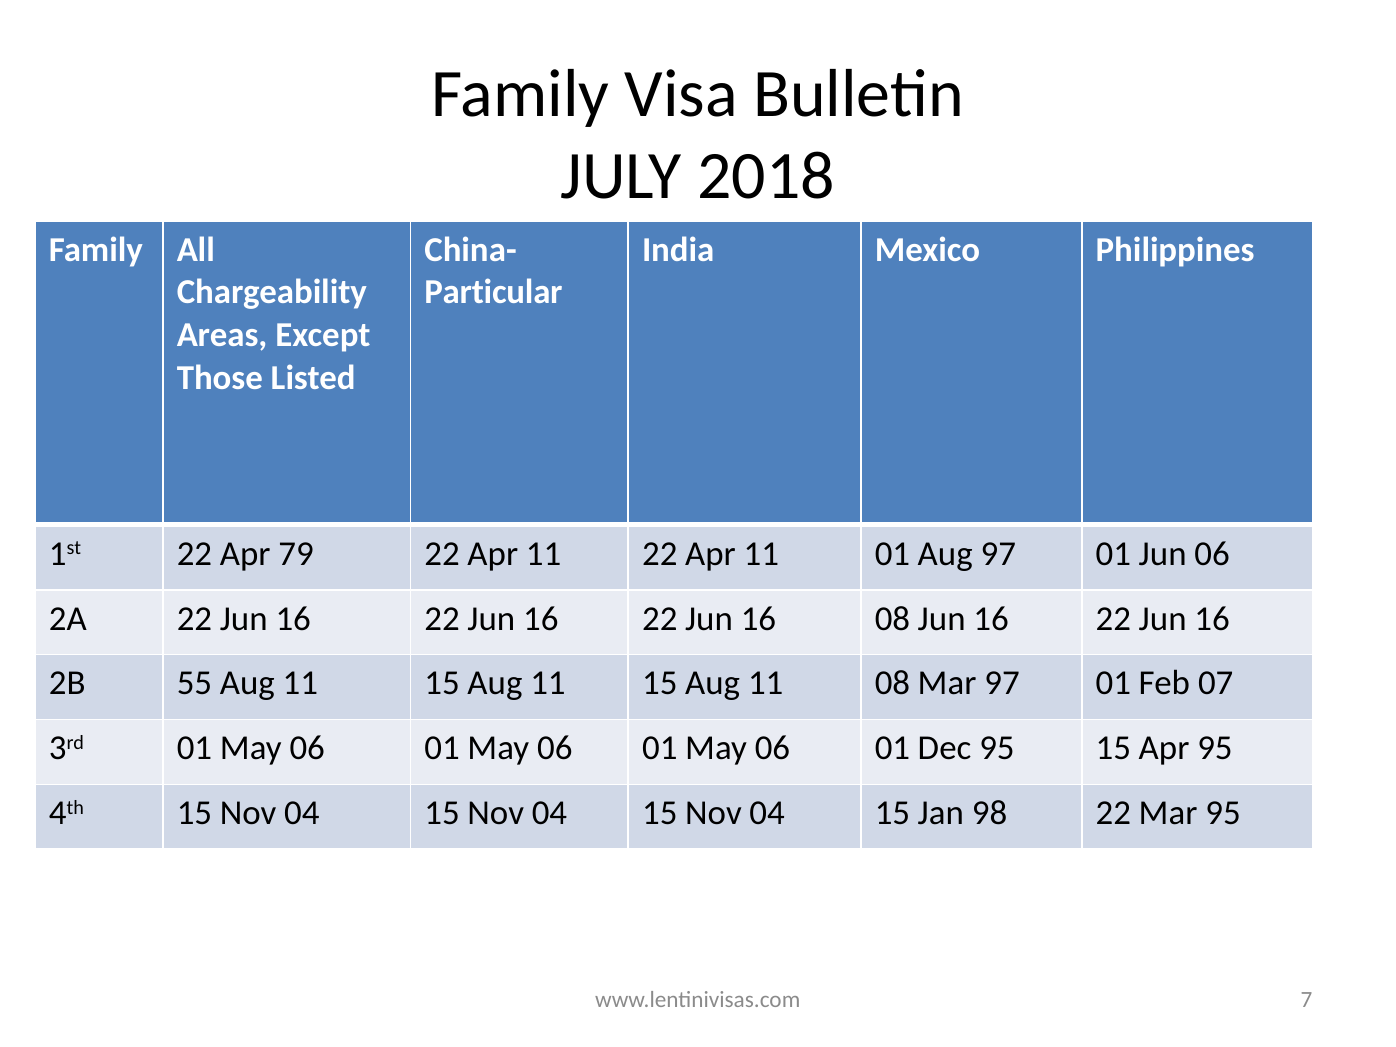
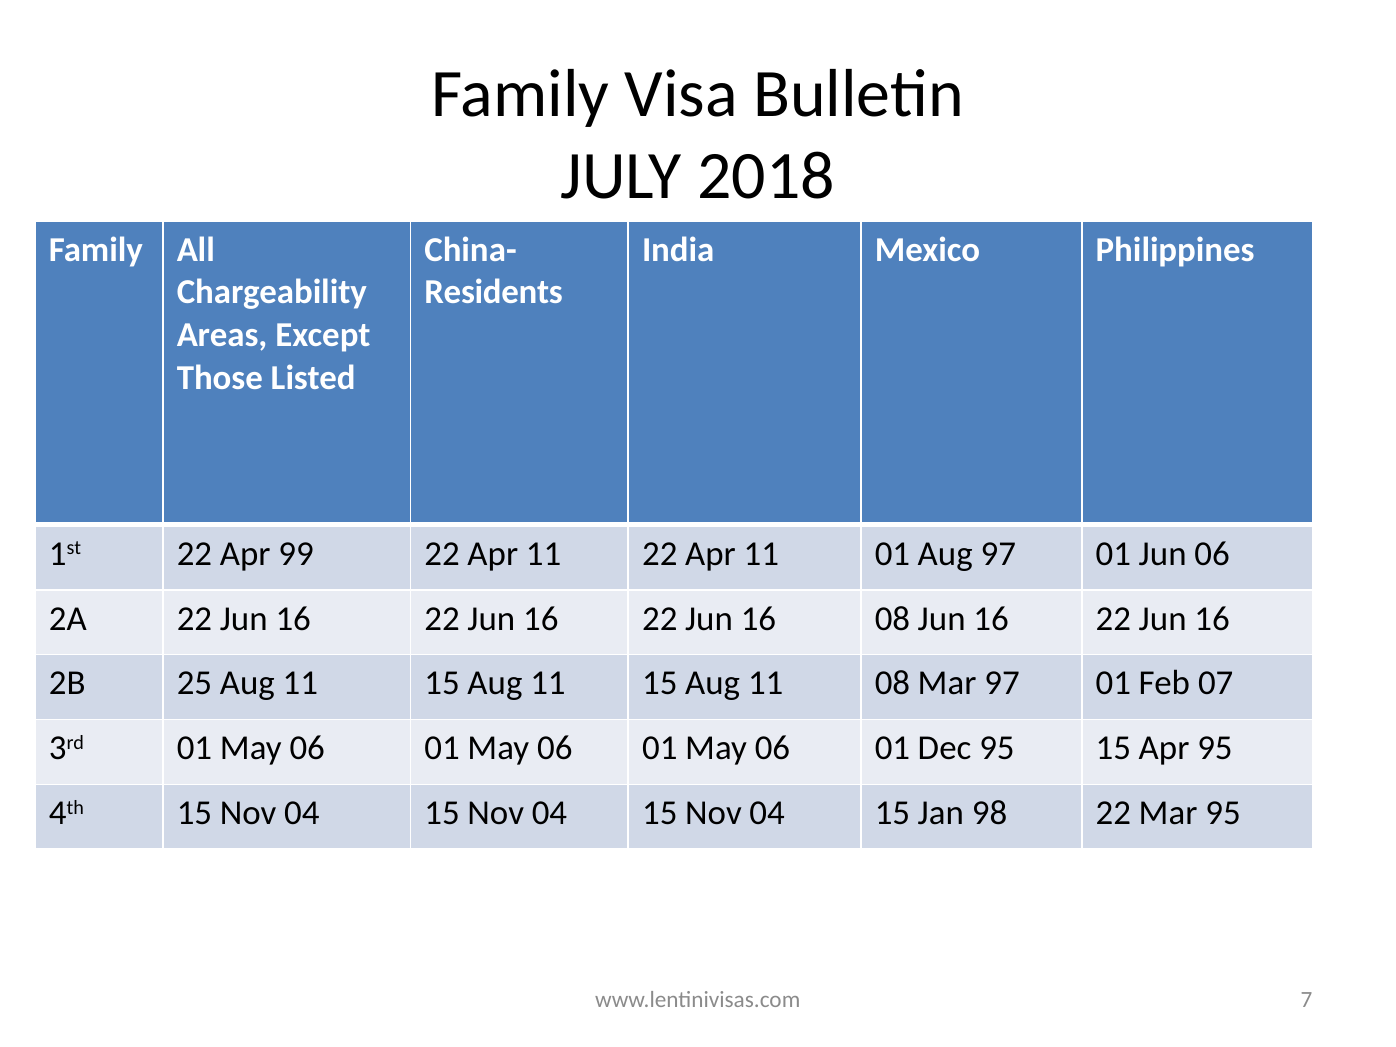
Particular: Particular -> Residents
79: 79 -> 99
55: 55 -> 25
